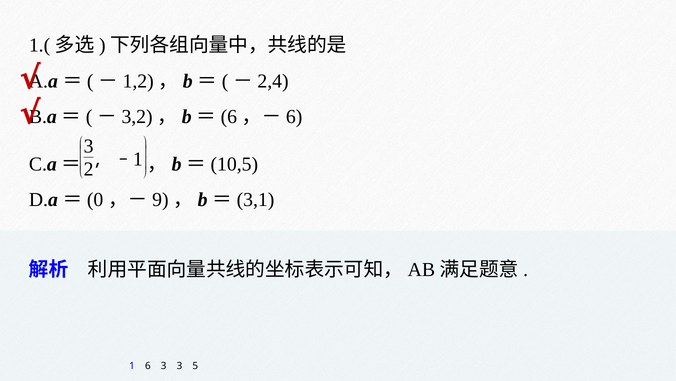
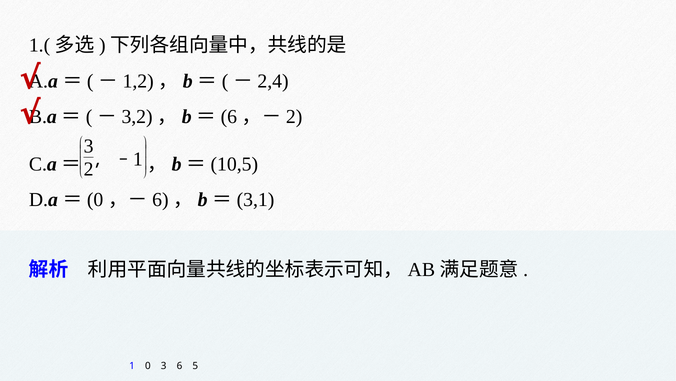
6 at (294, 116): 6 -> 2
9 at (160, 199): 9 -> 6
1 6: 6 -> 0
3 3: 3 -> 6
